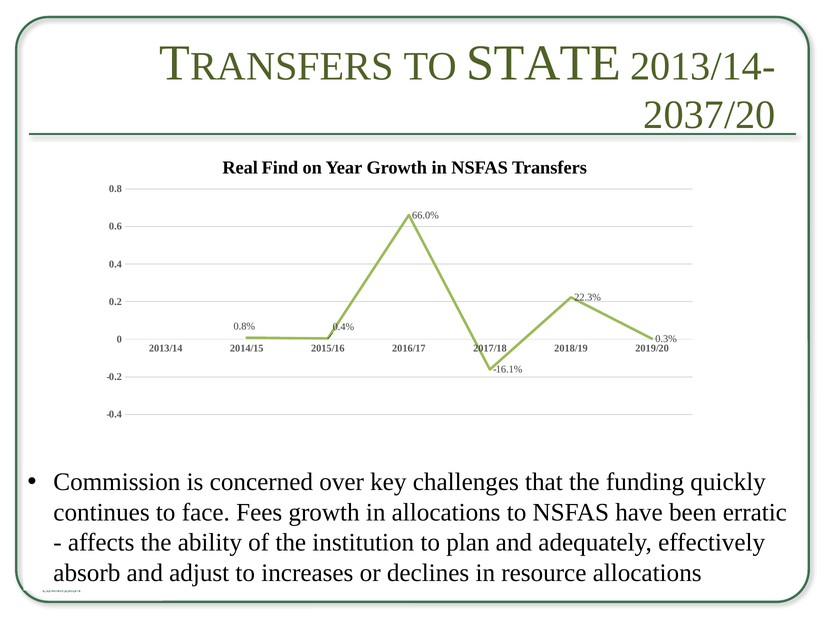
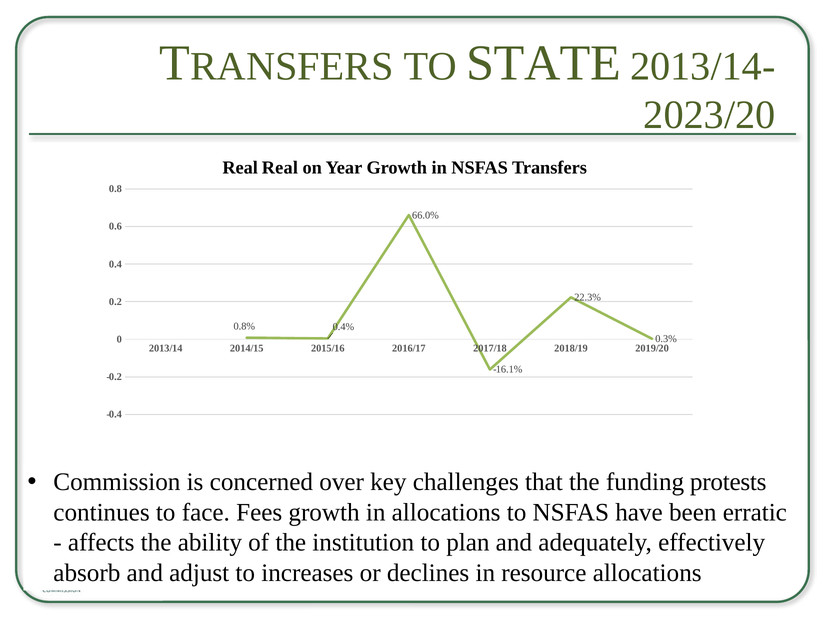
2037/20: 2037/20 -> 2023/20
Real Find: Find -> Real
quickly: quickly -> protests
